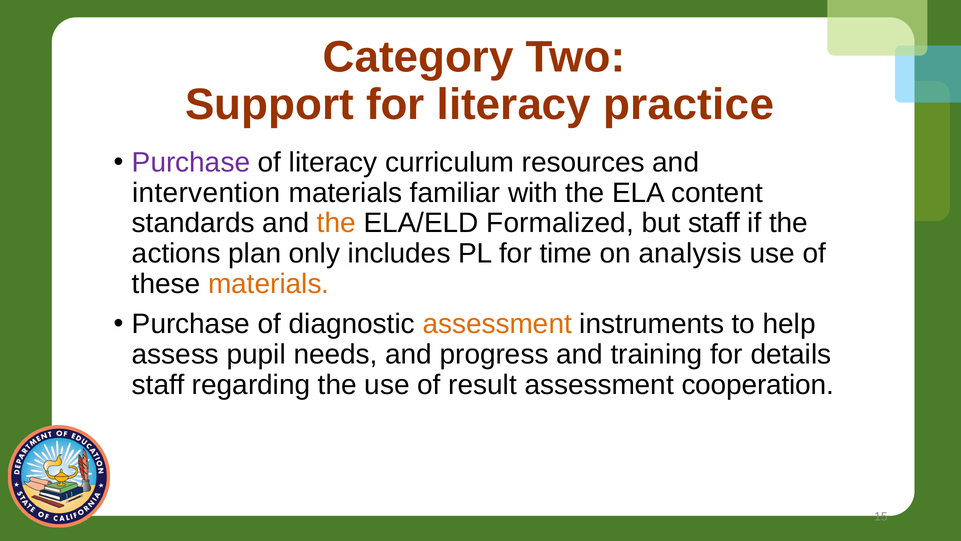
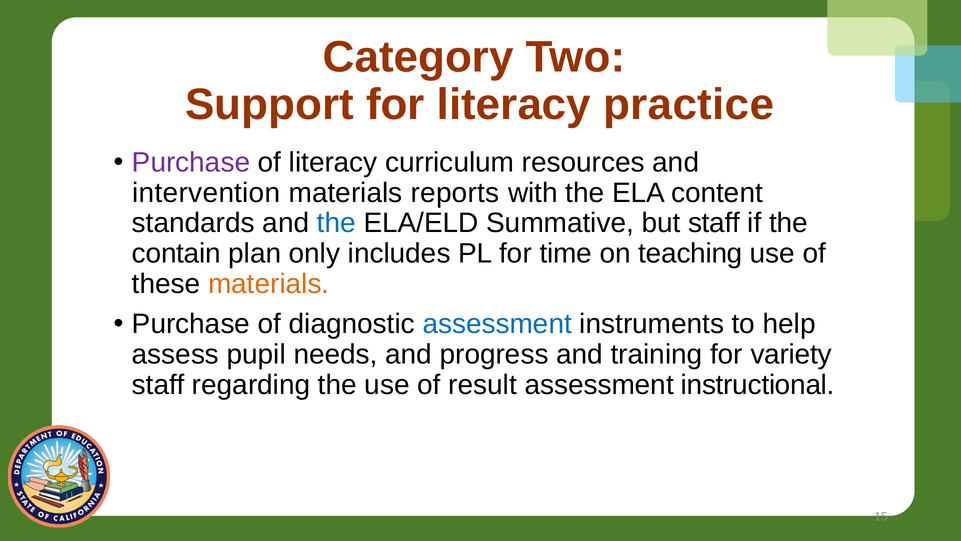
familiar: familiar -> reports
the at (336, 223) colour: orange -> blue
Formalized: Formalized -> Summative
actions: actions -> contain
analysis: analysis -> teaching
assessment at (497, 324) colour: orange -> blue
details: details -> variety
cooperation: cooperation -> instructional
